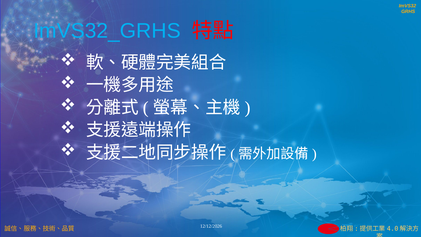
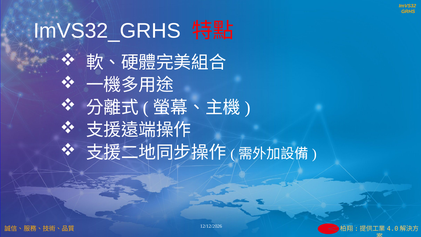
ImVS32_GRHS colour: light blue -> white
